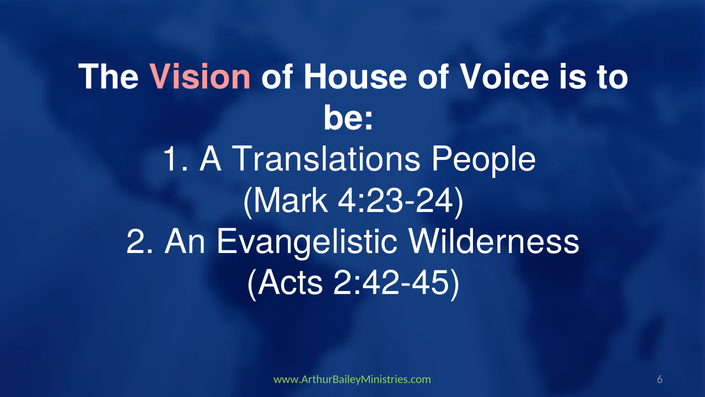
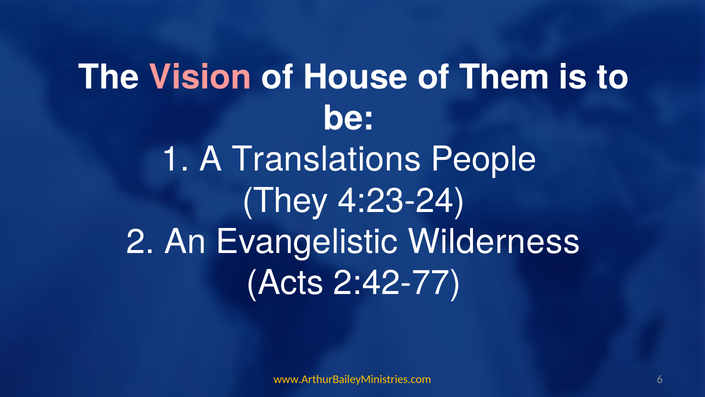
Voice: Voice -> Them
Mark: Mark -> They
2:42-45: 2:42-45 -> 2:42-77
www.ArthurBaileyMinistries.com colour: light green -> yellow
